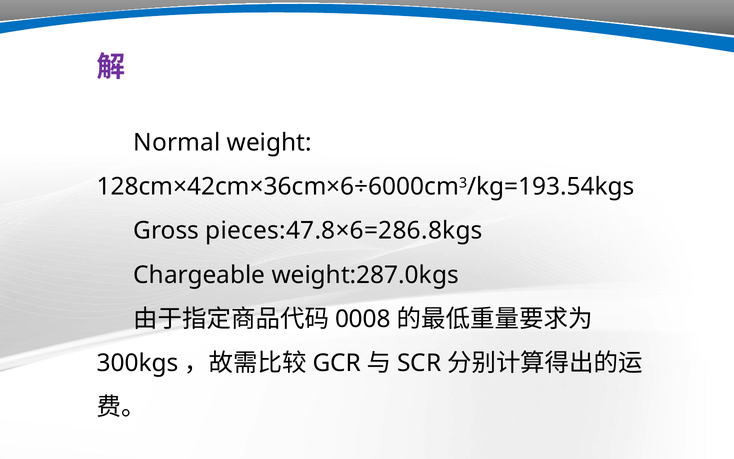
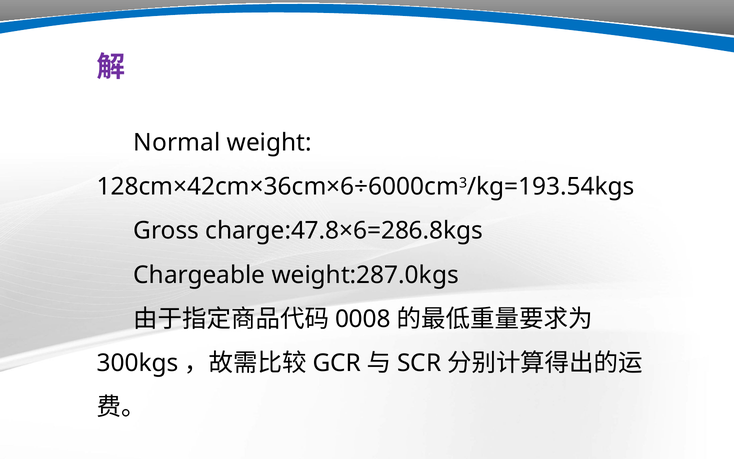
pieces:47.8×6=286.8kgs: pieces:47.8×6=286.8kgs -> charge:47.8×6=286.8kgs
